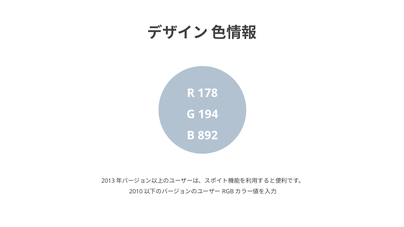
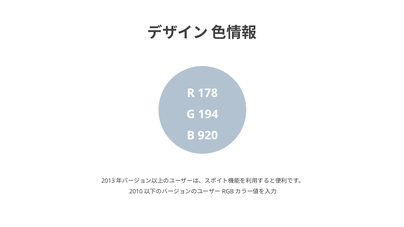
892: 892 -> 920
